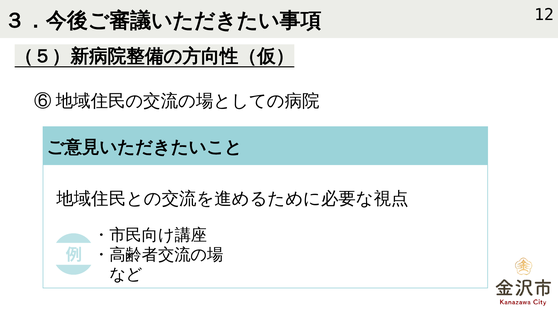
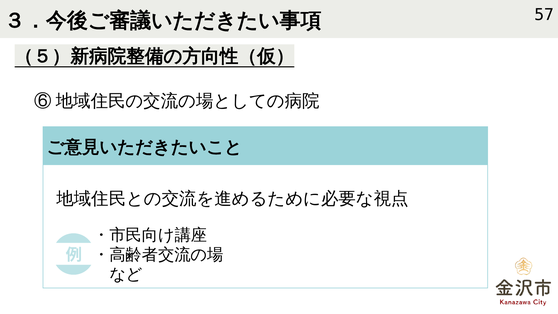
12: 12 -> 57
